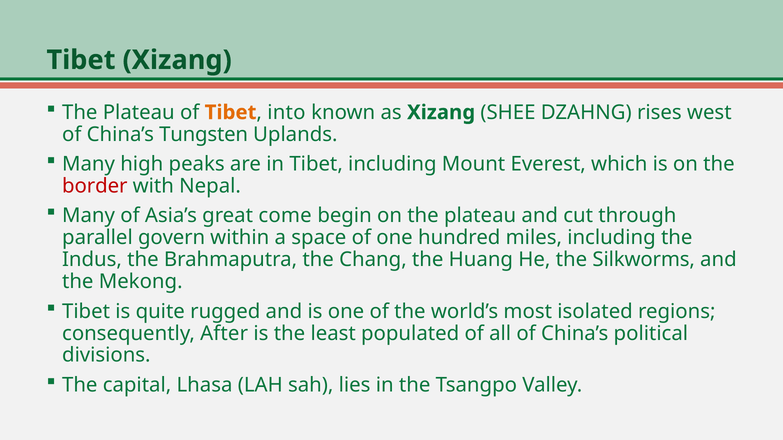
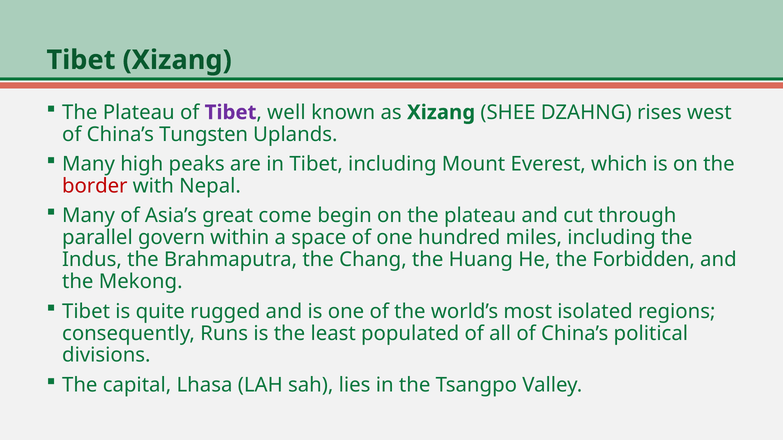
Tibet at (231, 113) colour: orange -> purple
into: into -> well
Silkworms: Silkworms -> Forbidden
After: After -> Runs
